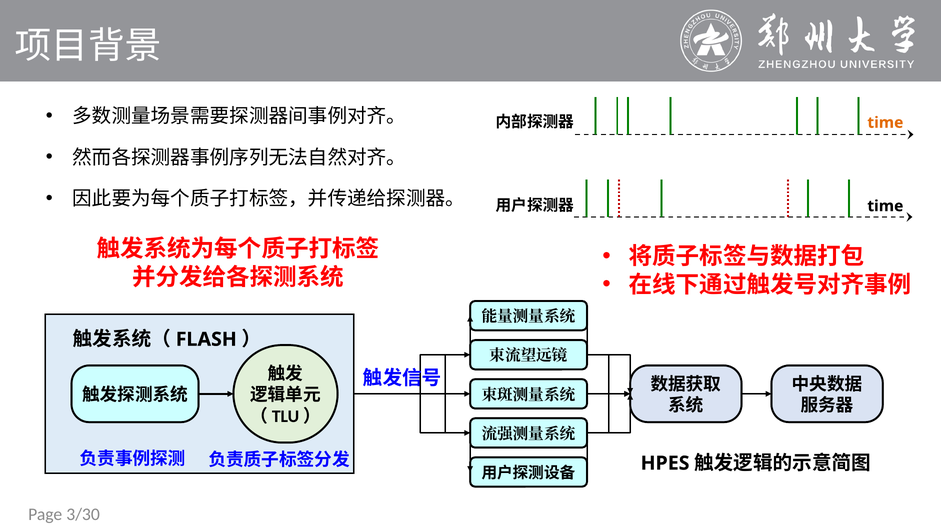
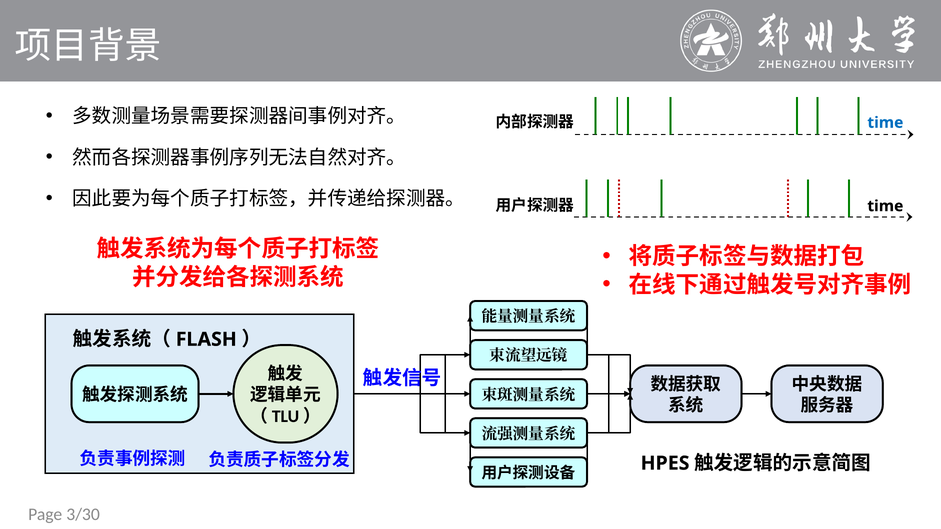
time at (885, 123) colour: orange -> blue
